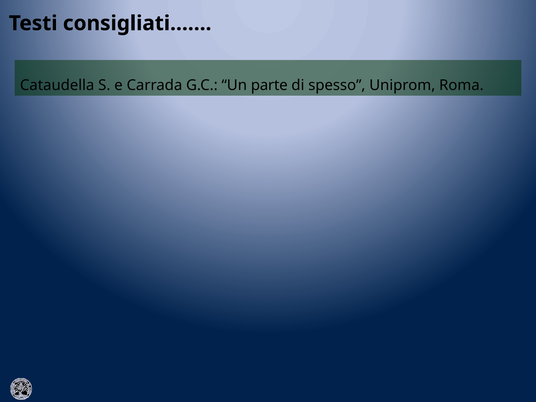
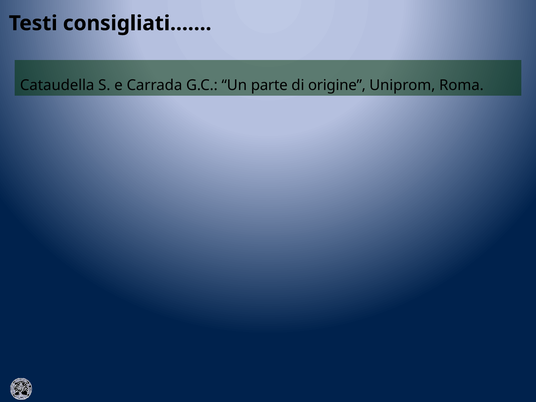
spesso: spesso -> origine
